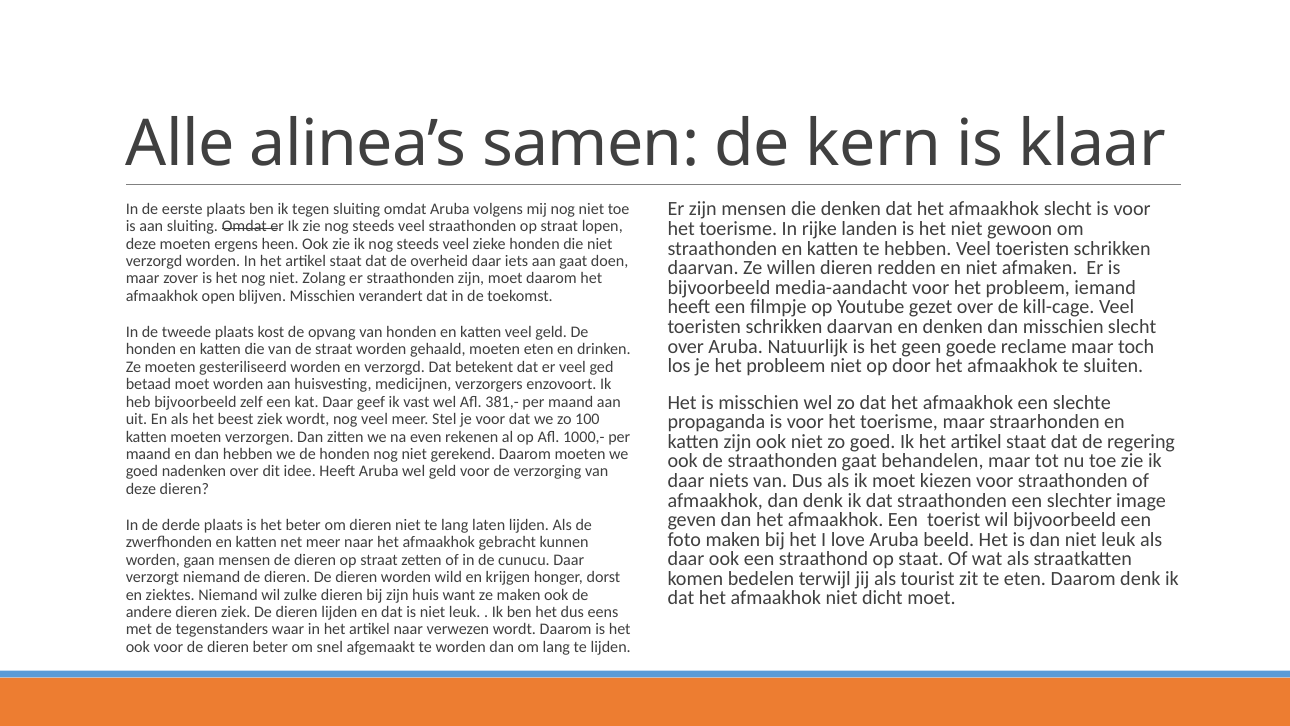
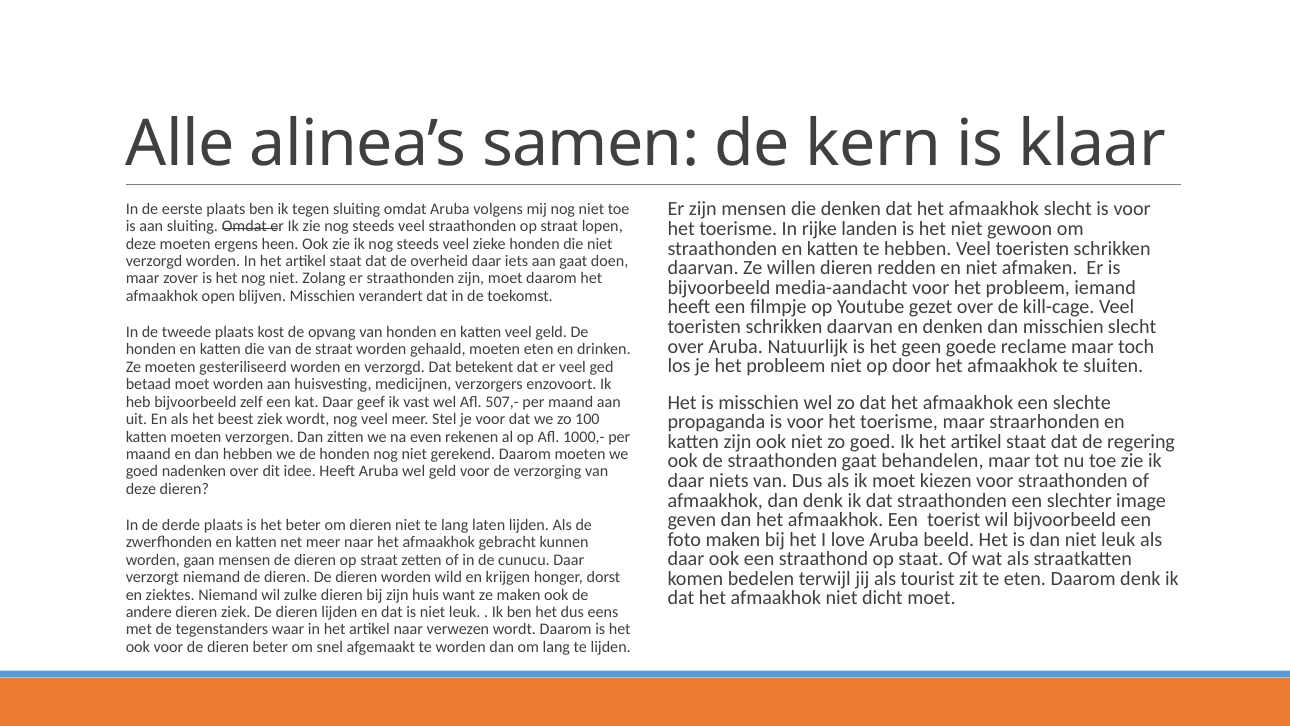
381,-: 381,- -> 507,-
